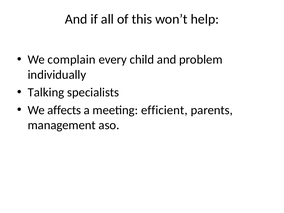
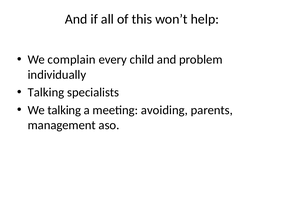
We affects: affects -> talking
efficient: efficient -> avoiding
